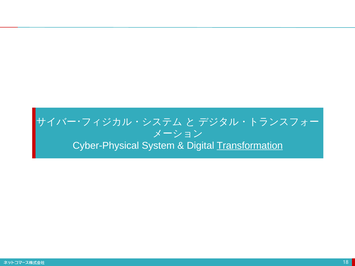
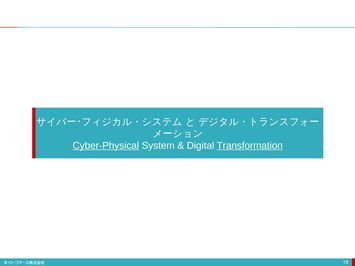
Cyber-Physical underline: none -> present
